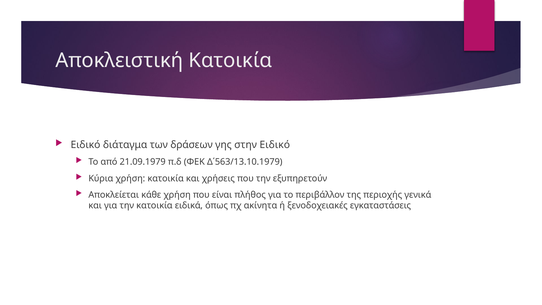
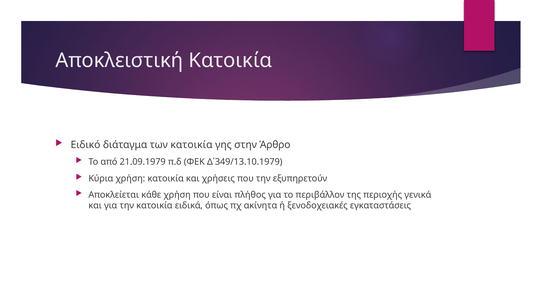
των δράσεων: δράσεων -> κατοικία
στην Ειδικό: Ειδικό -> Άρθρο
Δ΄563/13.10.1979: Δ΄563/13.10.1979 -> Δ΄349/13.10.1979
